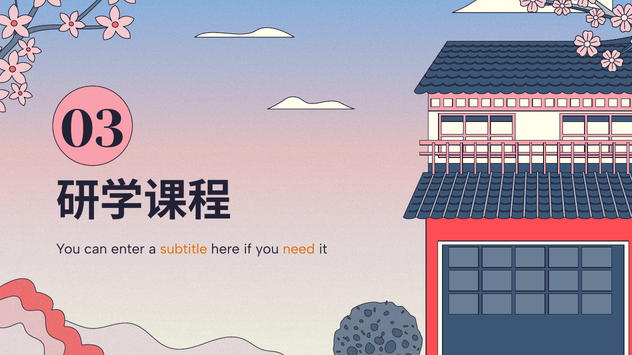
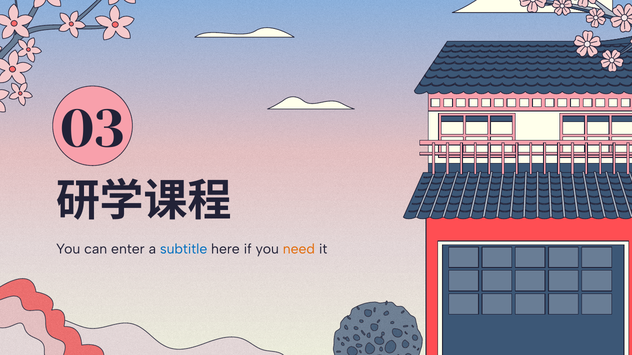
subtitle colour: orange -> blue
